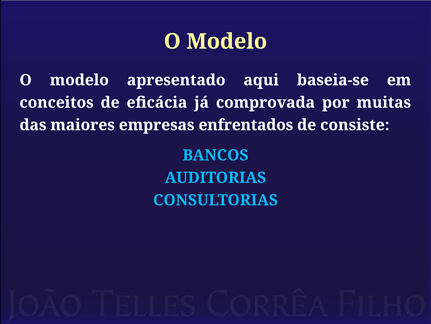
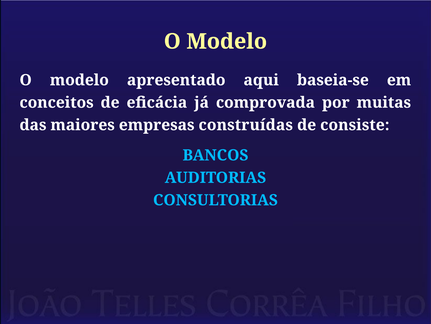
enfrentados: enfrentados -> construídas
